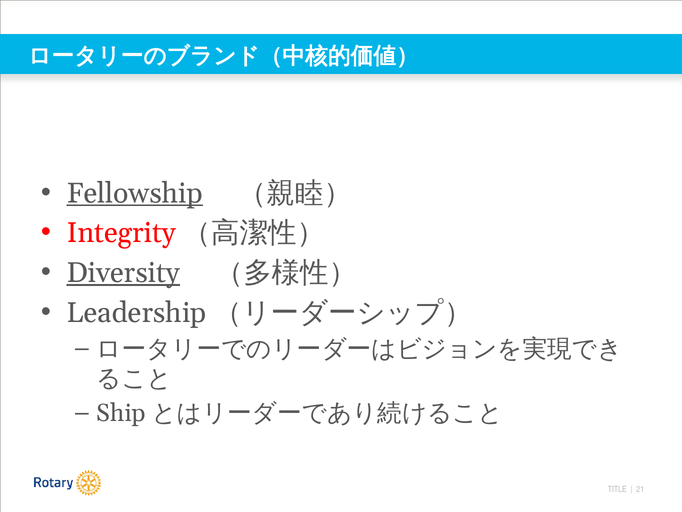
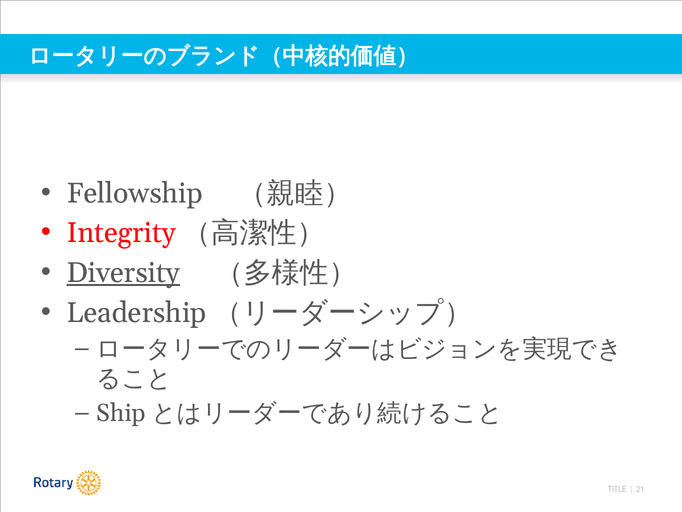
Fellowship underline: present -> none
